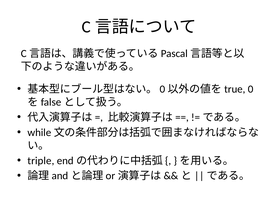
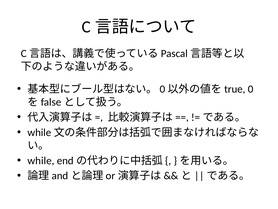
triple: triple -> while
